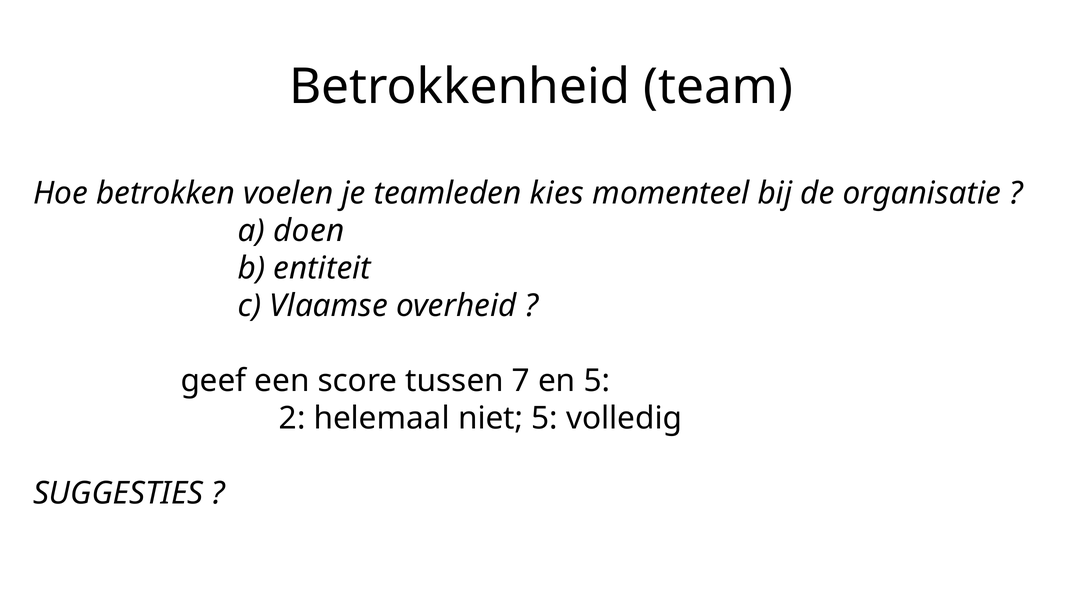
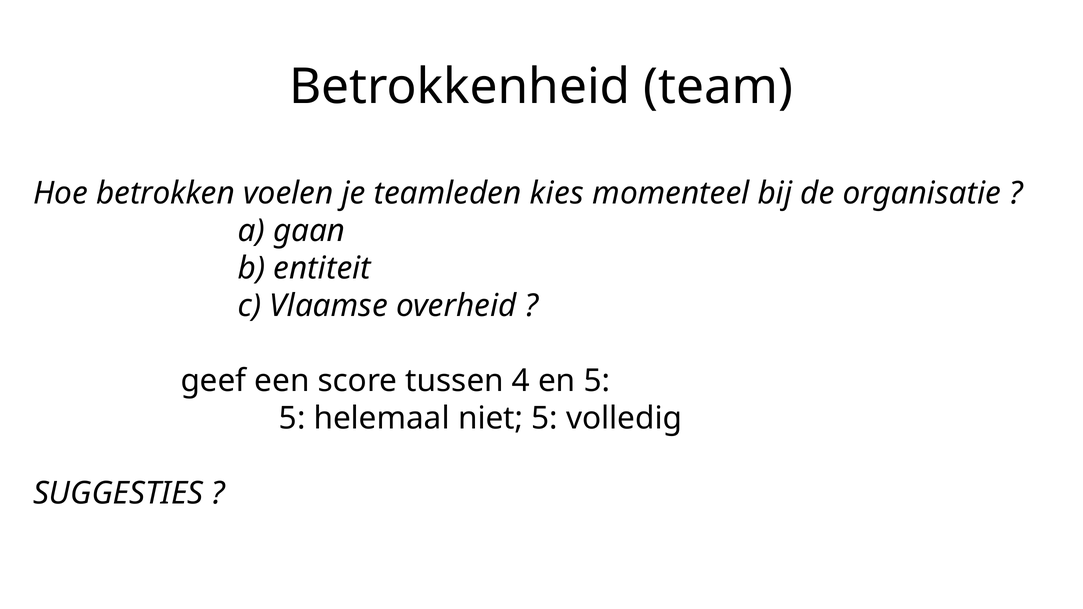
doen: doen -> gaan
7: 7 -> 4
2 at (292, 418): 2 -> 5
